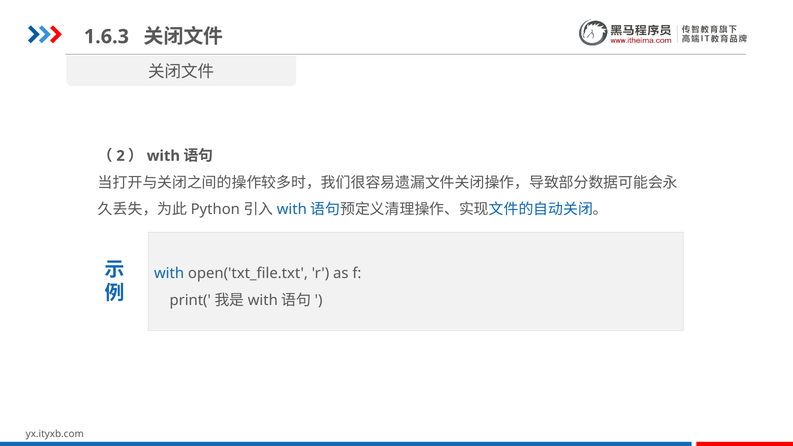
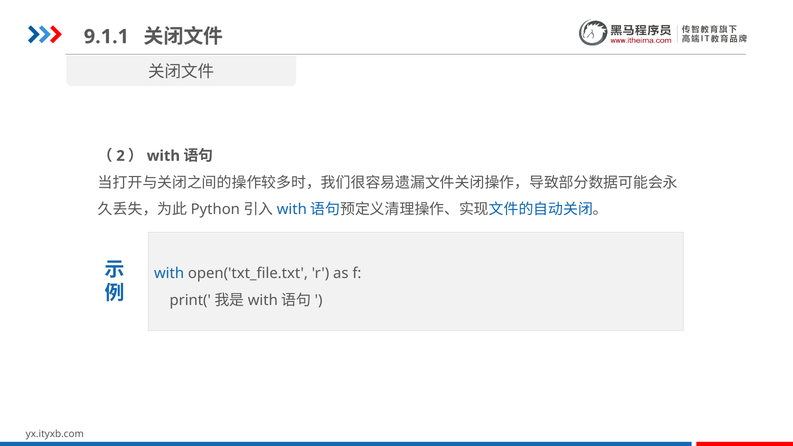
1.6.3: 1.6.3 -> 9.1.1
